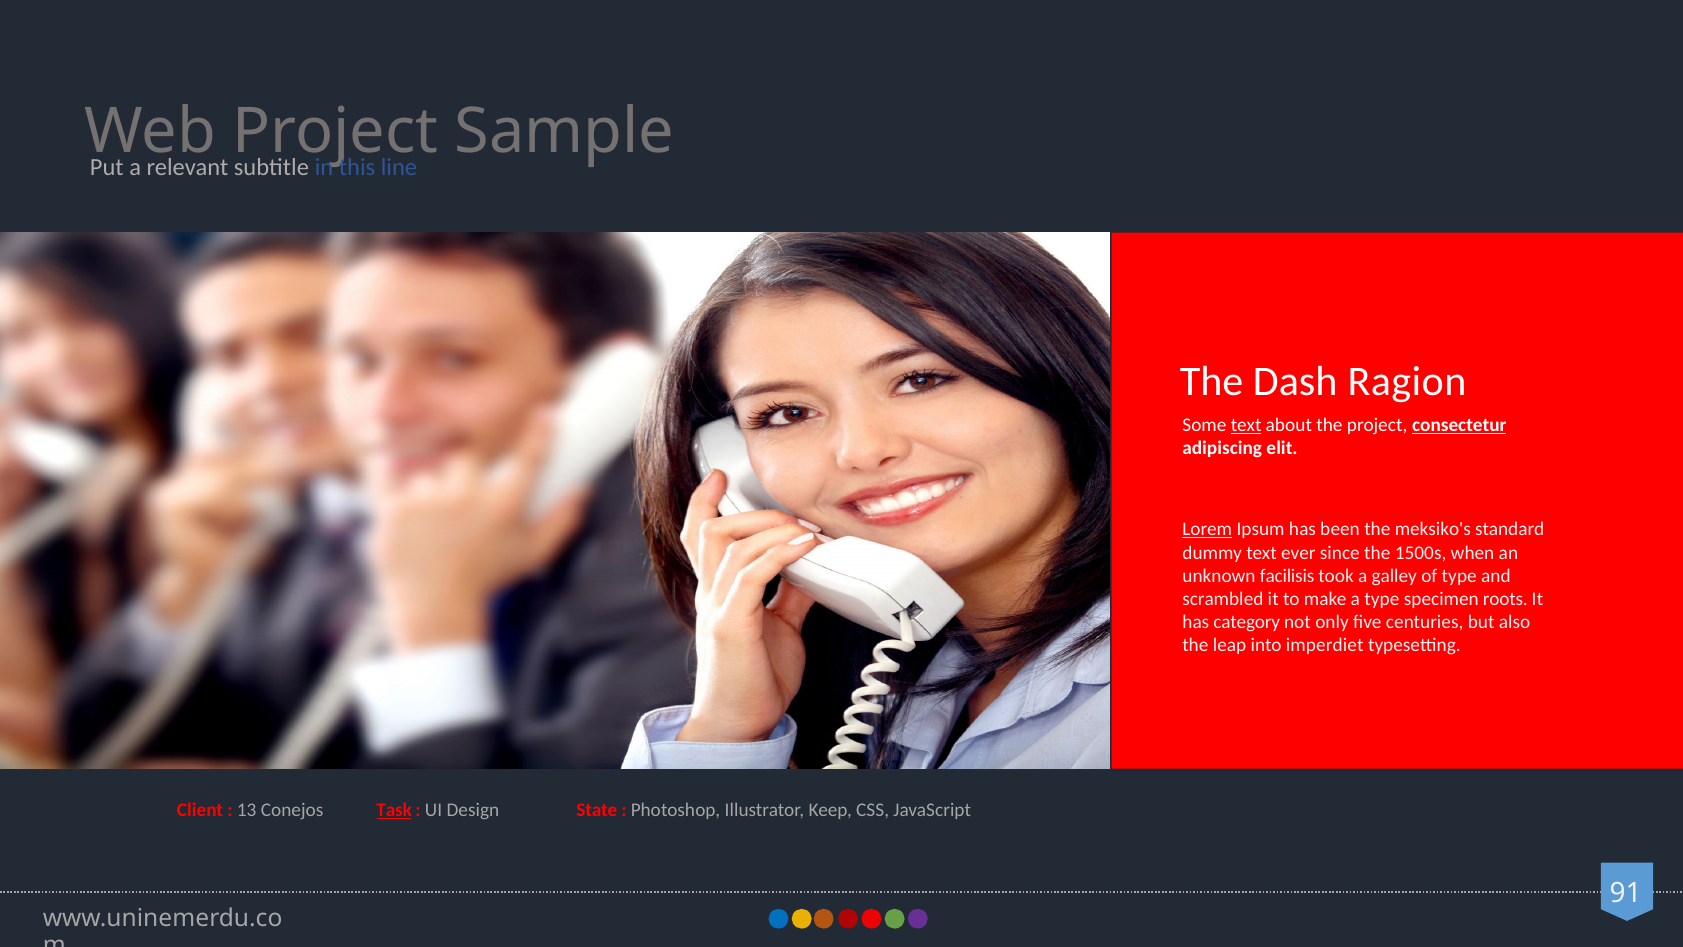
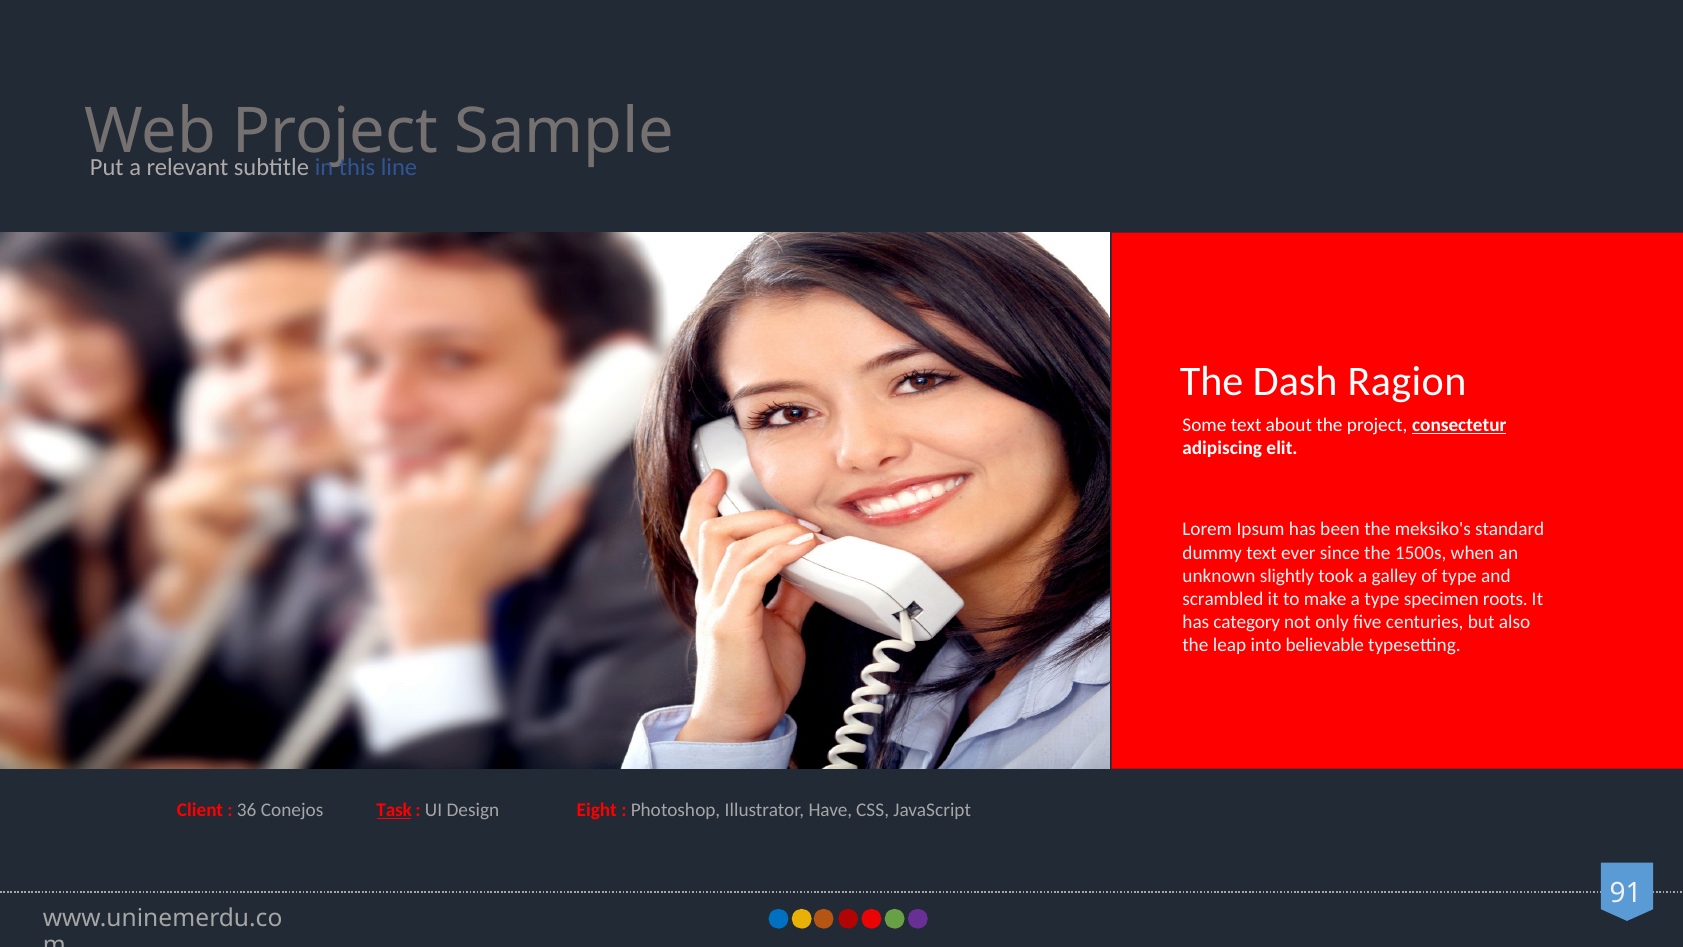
text at (1246, 425) underline: present -> none
Lorem underline: present -> none
facilisis: facilisis -> slightly
imperdiet: imperdiet -> believable
13: 13 -> 36
State: State -> Eight
Keep: Keep -> Have
